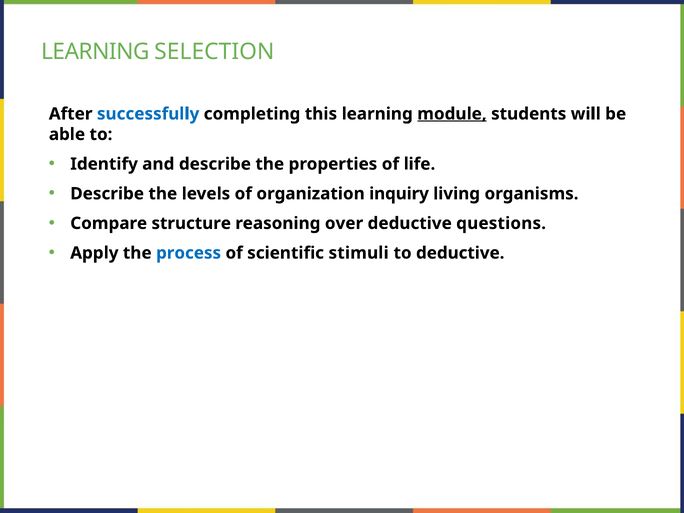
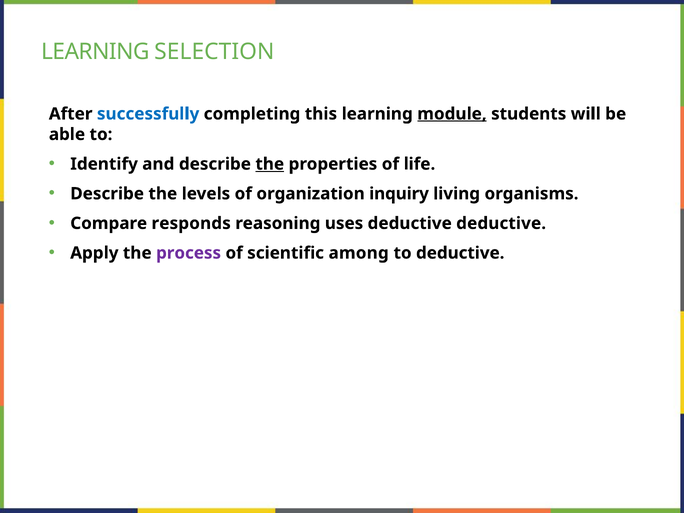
the at (270, 164) underline: none -> present
structure: structure -> responds
over: over -> uses
deductive questions: questions -> deductive
process colour: blue -> purple
stimuli: stimuli -> among
